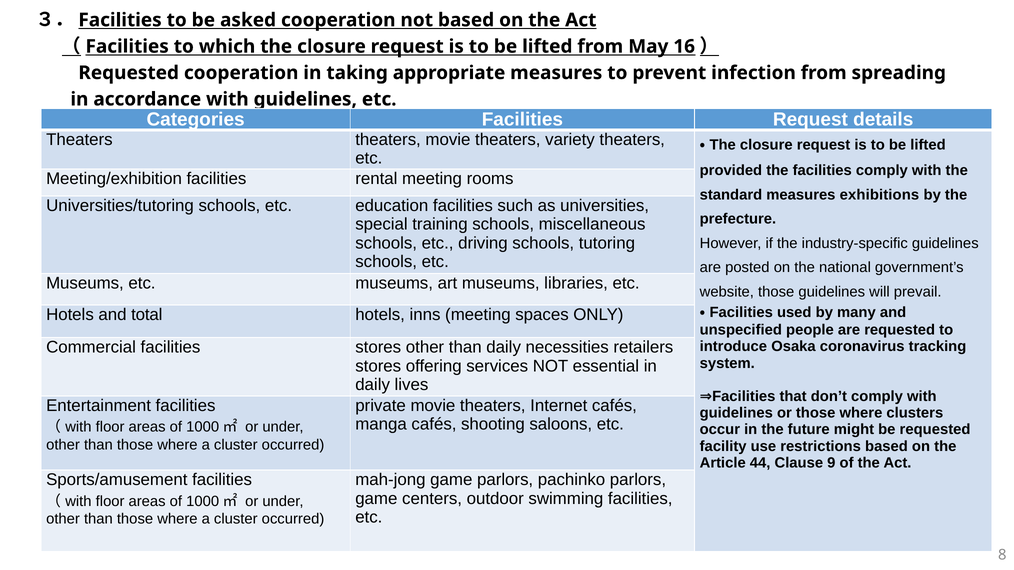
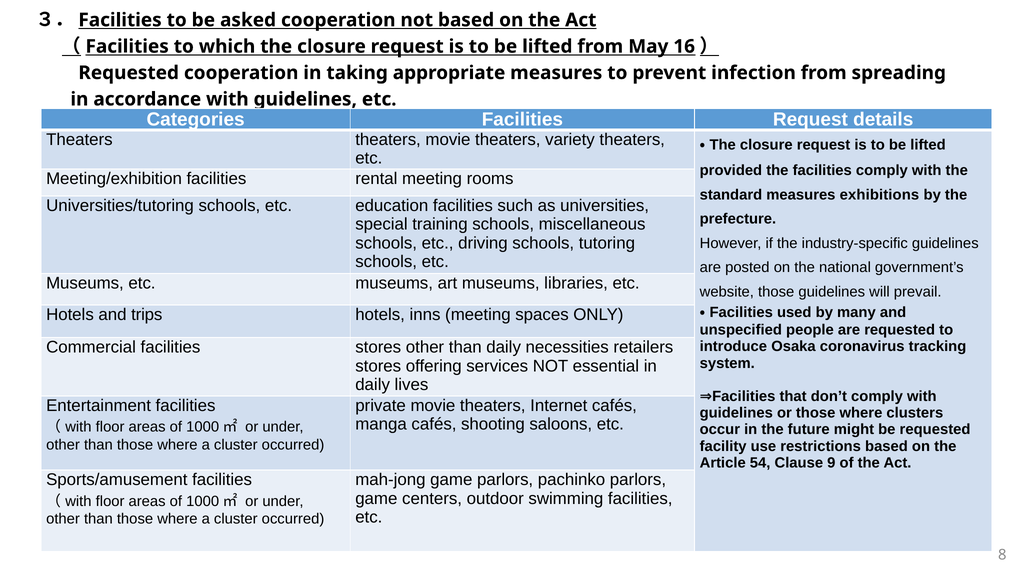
total: total -> trips
44: 44 -> 54
